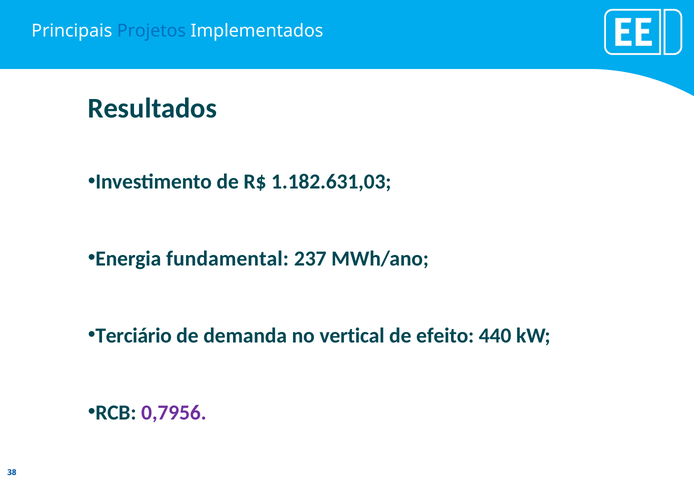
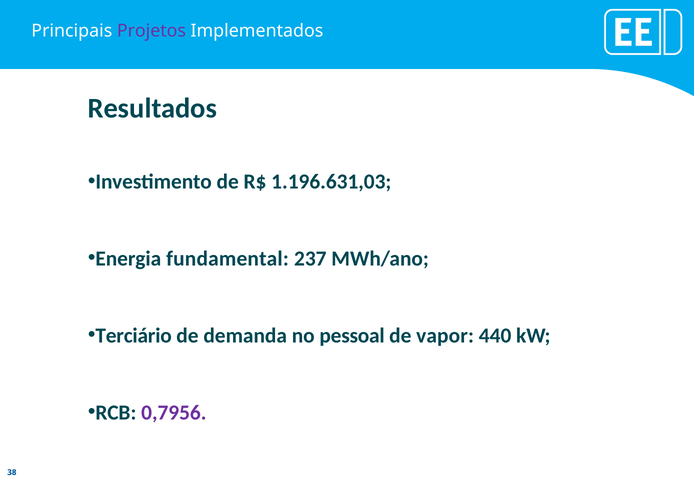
Projetos colour: blue -> purple
1.182.631,03: 1.182.631,03 -> 1.196.631,03
vertical: vertical -> pessoal
efeito: efeito -> vapor
